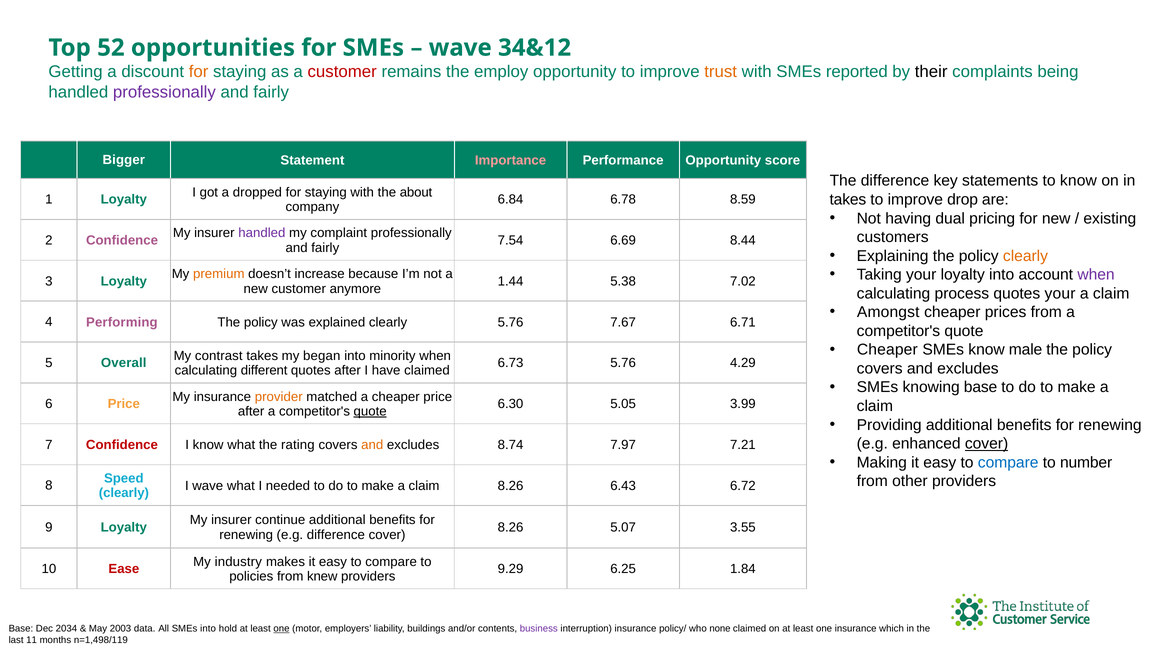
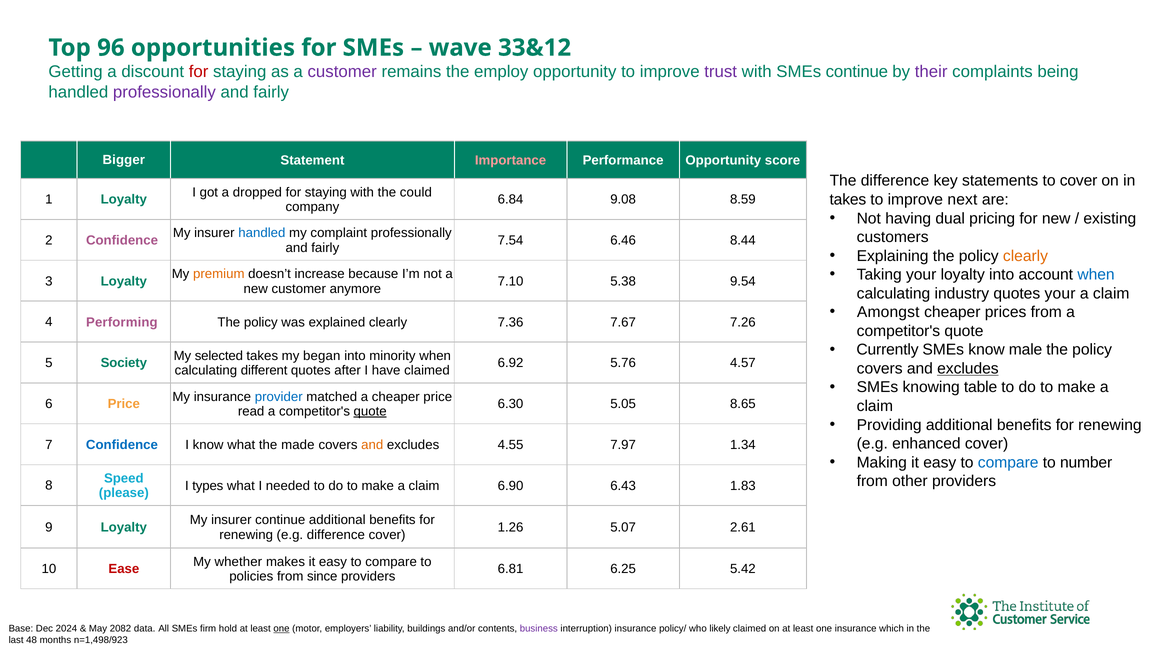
52: 52 -> 96
34&12: 34&12 -> 33&12
for at (199, 72) colour: orange -> red
customer at (342, 72) colour: red -> purple
trust colour: orange -> purple
SMEs reported: reported -> continue
their colour: black -> purple
to know: know -> cover
about: about -> could
drop: drop -> next
6.78: 6.78 -> 9.08
handled at (262, 233) colour: purple -> blue
6.69: 6.69 -> 6.46
when at (1096, 274) colour: purple -> blue
1.44: 1.44 -> 7.10
7.02: 7.02 -> 9.54
process: process -> industry
clearly 5.76: 5.76 -> 7.36
6.71: 6.71 -> 7.26
Cheaper at (887, 350): Cheaper -> Currently
contrast: contrast -> selected
Overall: Overall -> Society
6.73: 6.73 -> 6.92
4.29: 4.29 -> 4.57
excludes at (968, 368) underline: none -> present
knowing base: base -> table
provider colour: orange -> blue
3.99: 3.99 -> 8.65
after at (251, 411): after -> read
cover at (987, 443) underline: present -> none
Confidence at (122, 445) colour: red -> blue
rating: rating -> made
8.74: 8.74 -> 4.55
7.21: 7.21 -> 1.34
I wave: wave -> types
claim 8.26: 8.26 -> 6.90
6.72: 6.72 -> 1.83
clearly at (124, 493): clearly -> please
8.26 at (511, 527): 8.26 -> 1.26
3.55: 3.55 -> 2.61
industry: industry -> whether
9.29: 9.29 -> 6.81
1.84: 1.84 -> 5.42
knew: knew -> since
2034: 2034 -> 2024
2003: 2003 -> 2082
SMEs into: into -> firm
none: none -> likely
11: 11 -> 48
n=1,498/119: n=1,498/119 -> n=1,498/923
